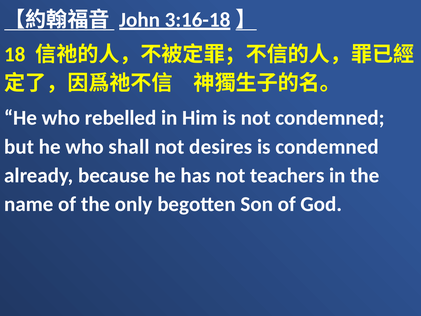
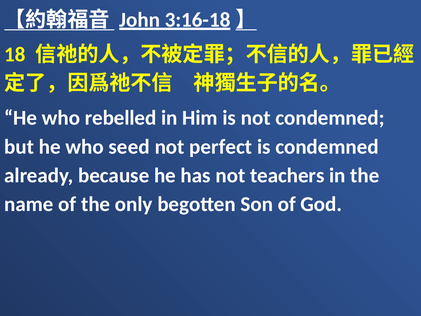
shall: shall -> seed
desires: desires -> perfect
